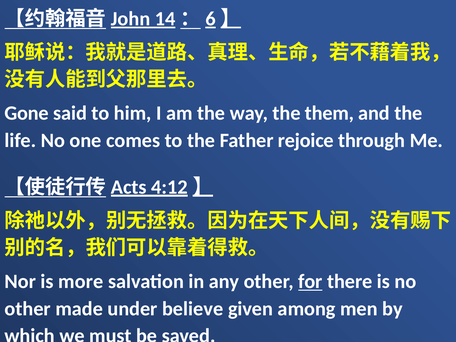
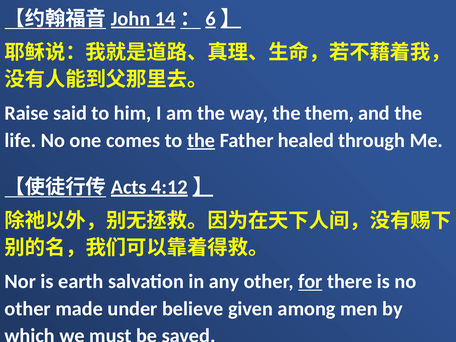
Gone: Gone -> Raise
the at (201, 140) underline: none -> present
rejoice: rejoice -> healed
more: more -> earth
